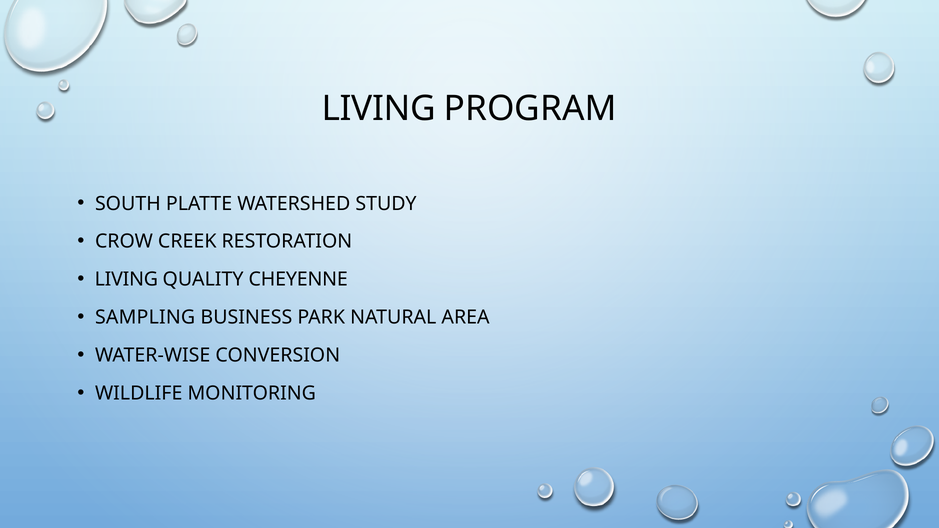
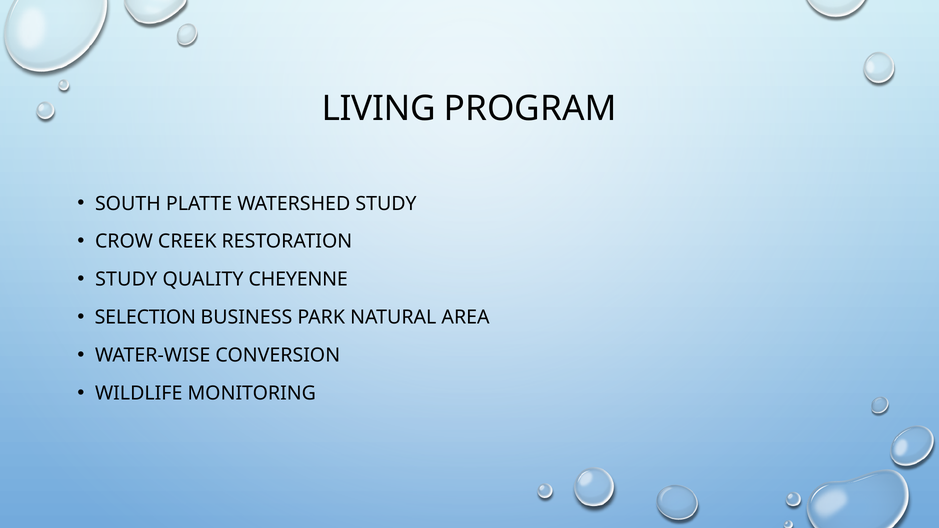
LIVING at (126, 280): LIVING -> STUDY
SAMPLING: SAMPLING -> SELECTION
